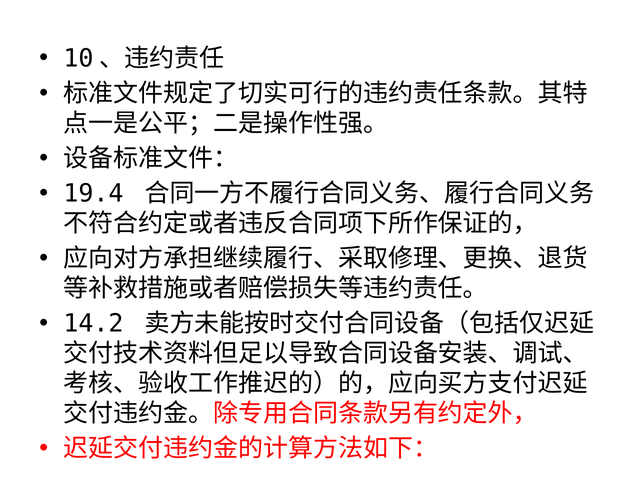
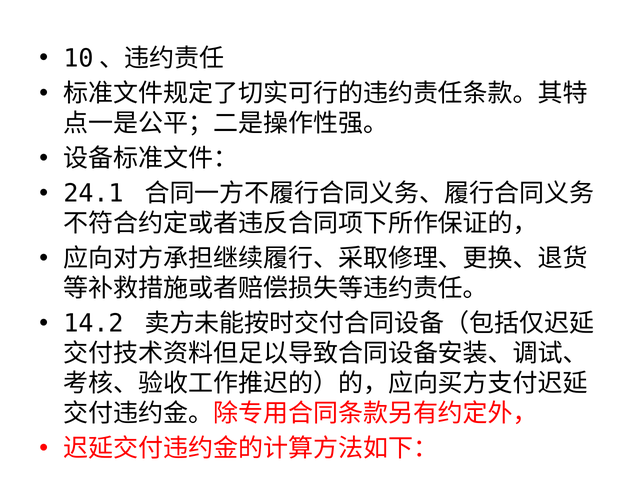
19.4: 19.4 -> 24.1
